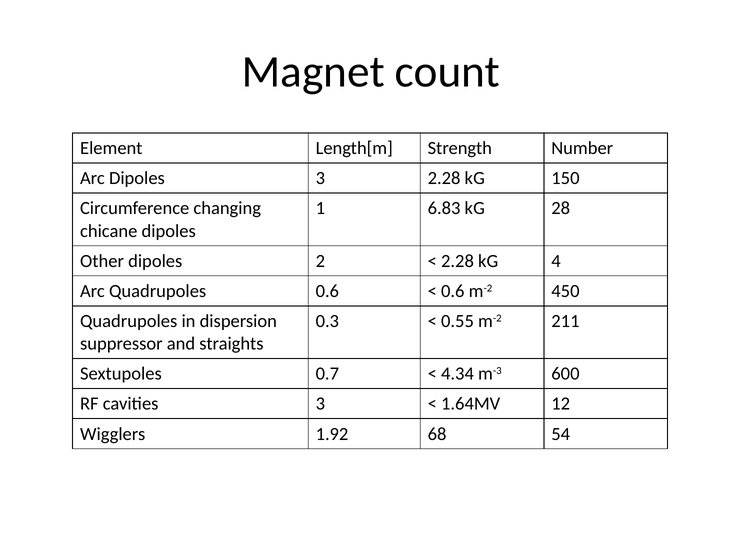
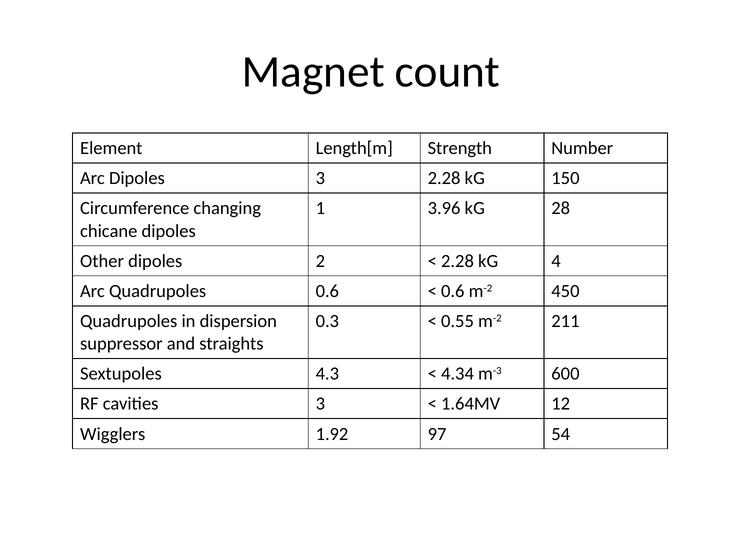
6.83: 6.83 -> 3.96
0.7: 0.7 -> 4.3
68: 68 -> 97
